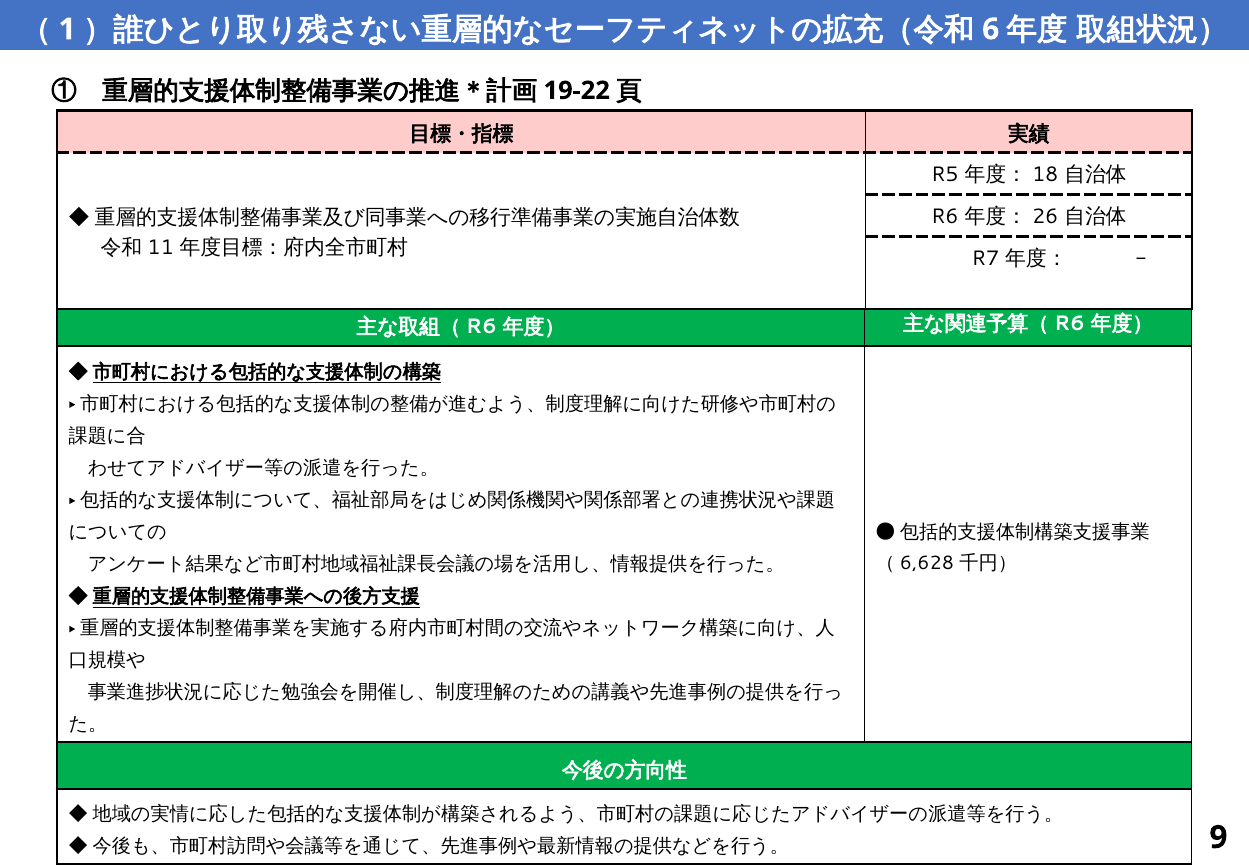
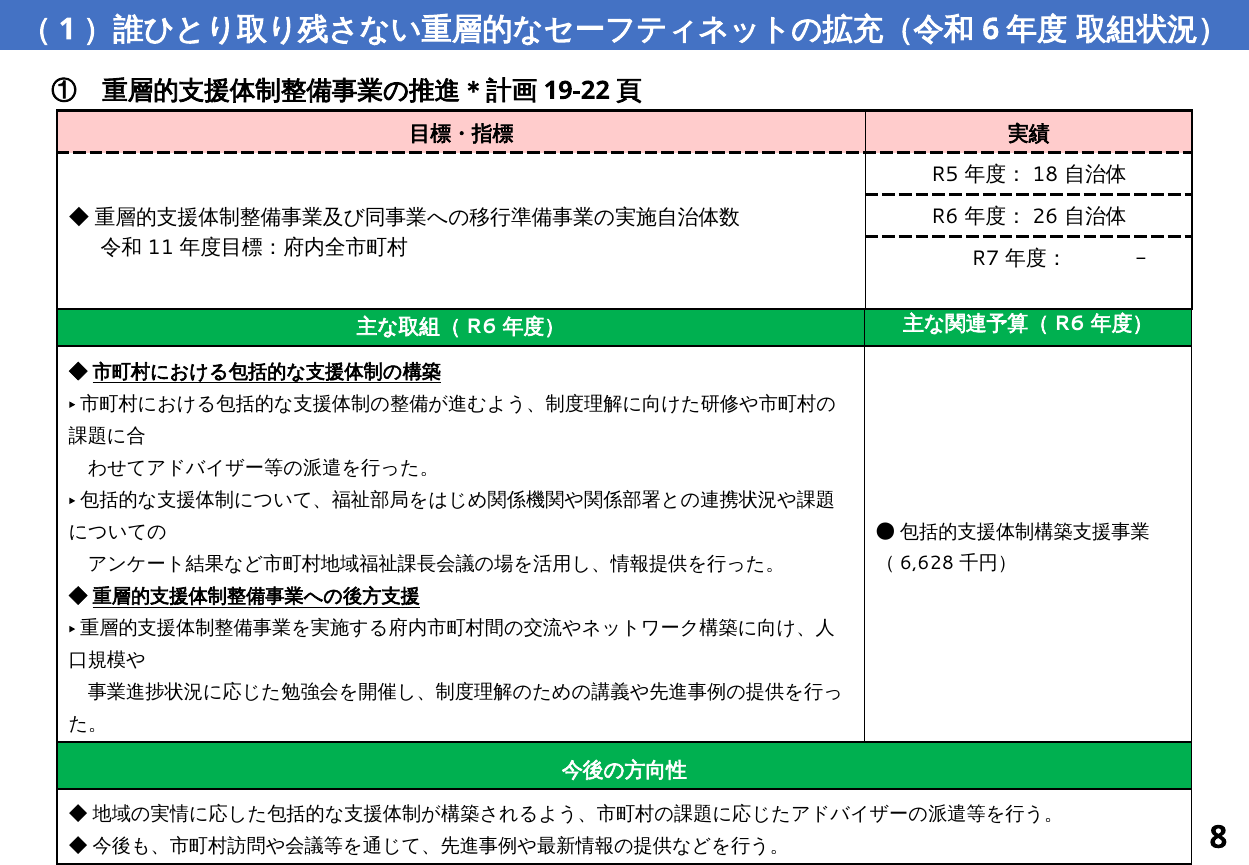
9: 9 -> 8
